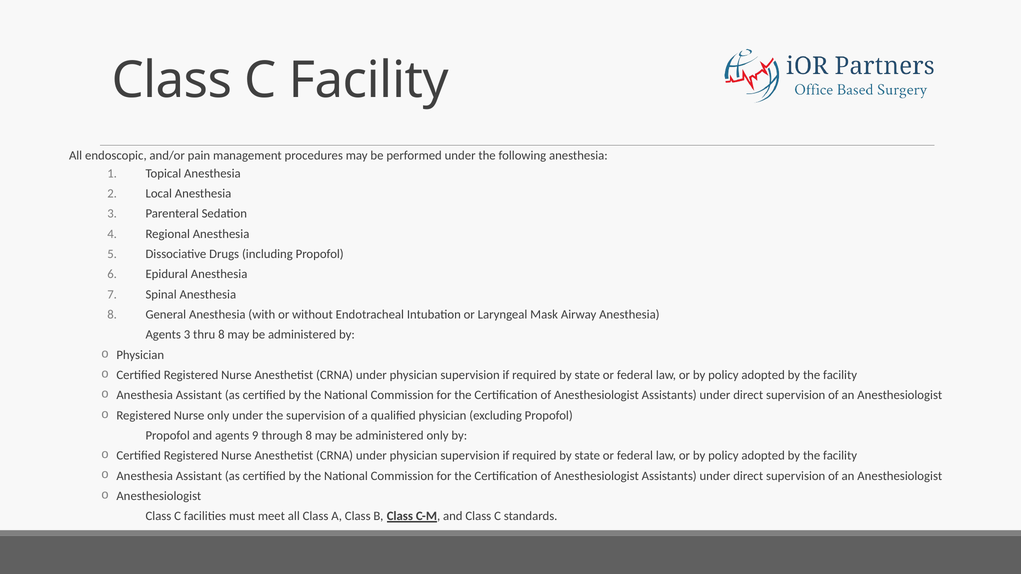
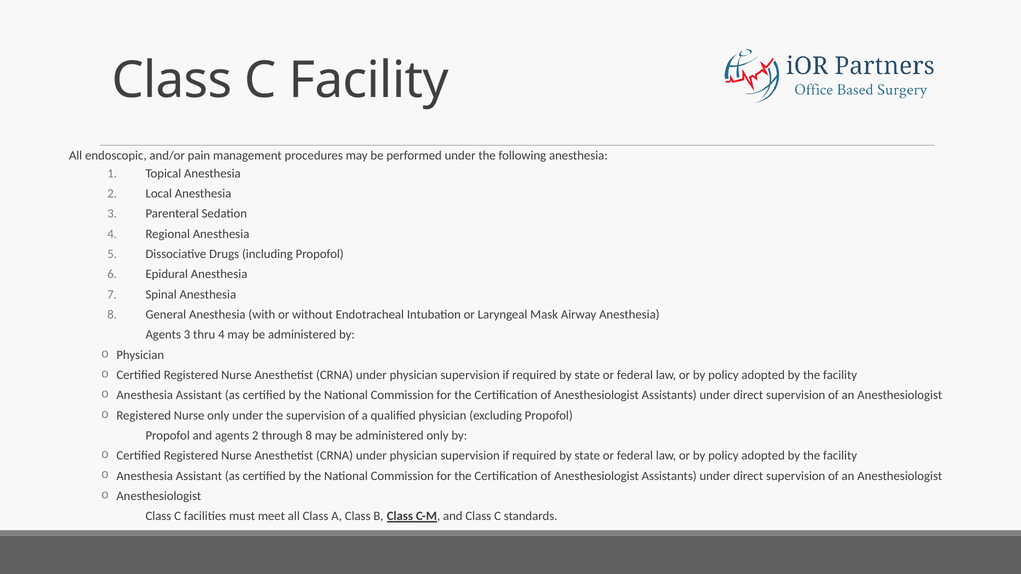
thru 8: 8 -> 4
agents 9: 9 -> 2
